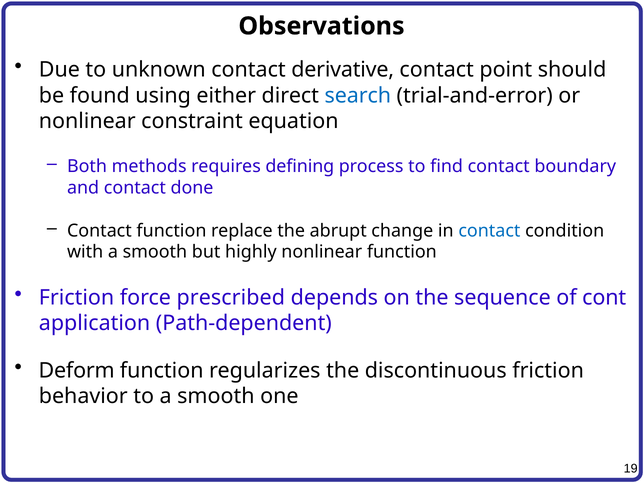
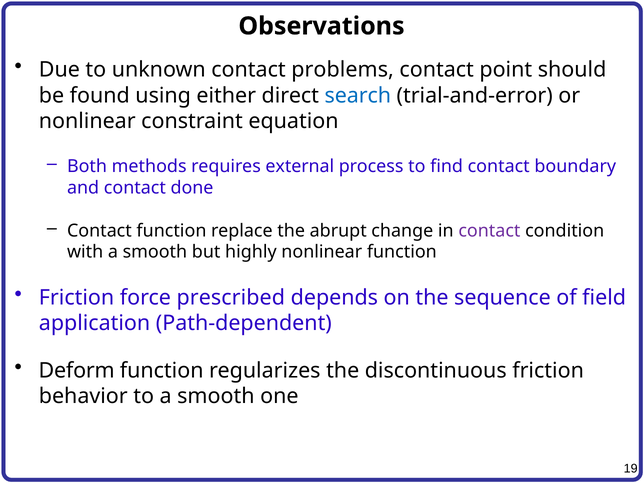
derivative: derivative -> problems
defining: defining -> external
contact at (489, 231) colour: blue -> purple
cont: cont -> field
